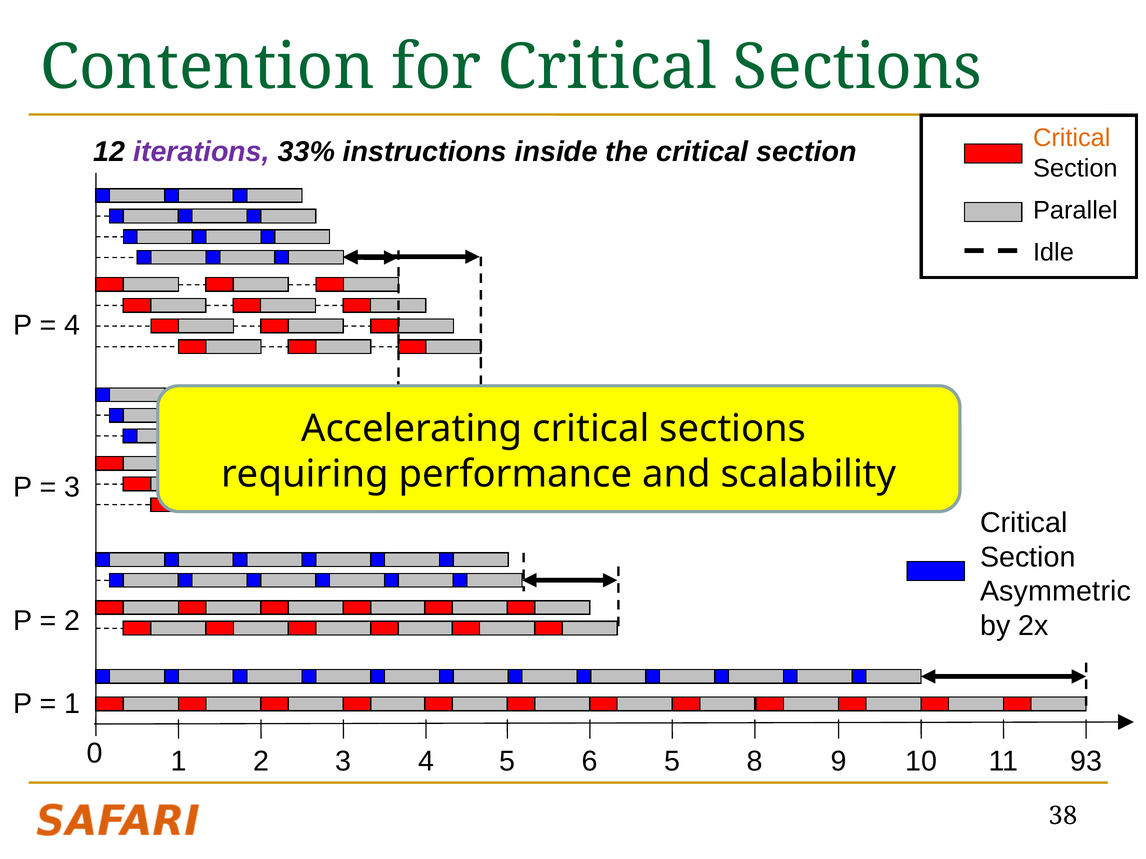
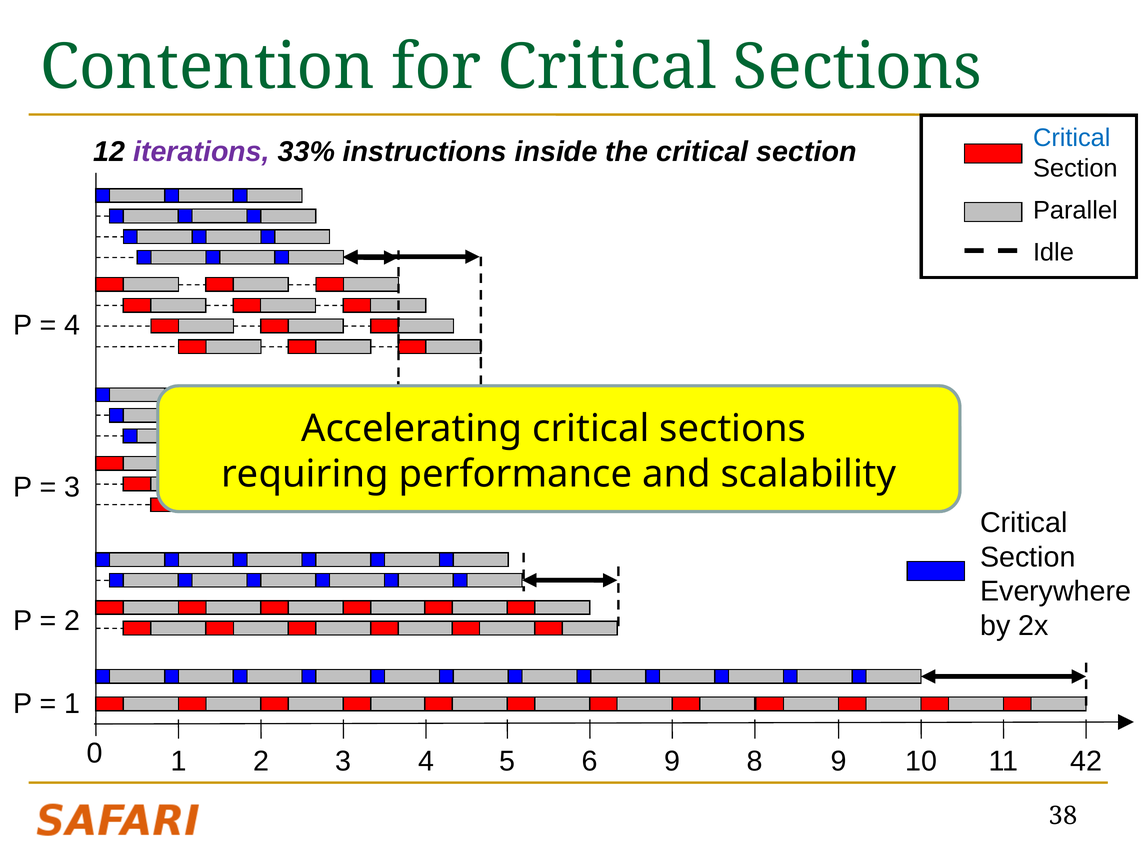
Critical at (1072, 138) colour: orange -> blue
Asymmetric: Asymmetric -> Everywhere
6 5: 5 -> 9
93: 93 -> 42
